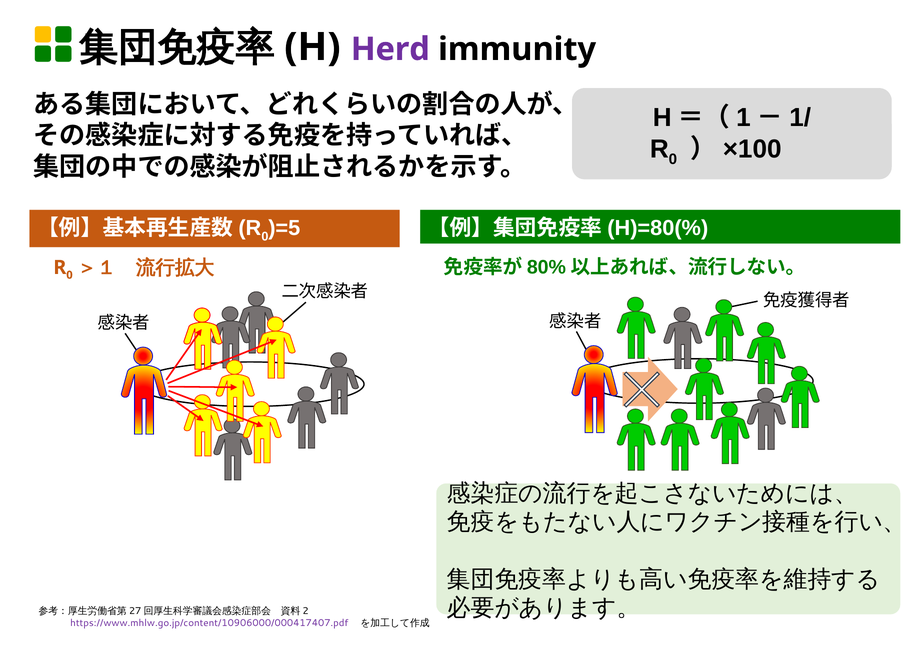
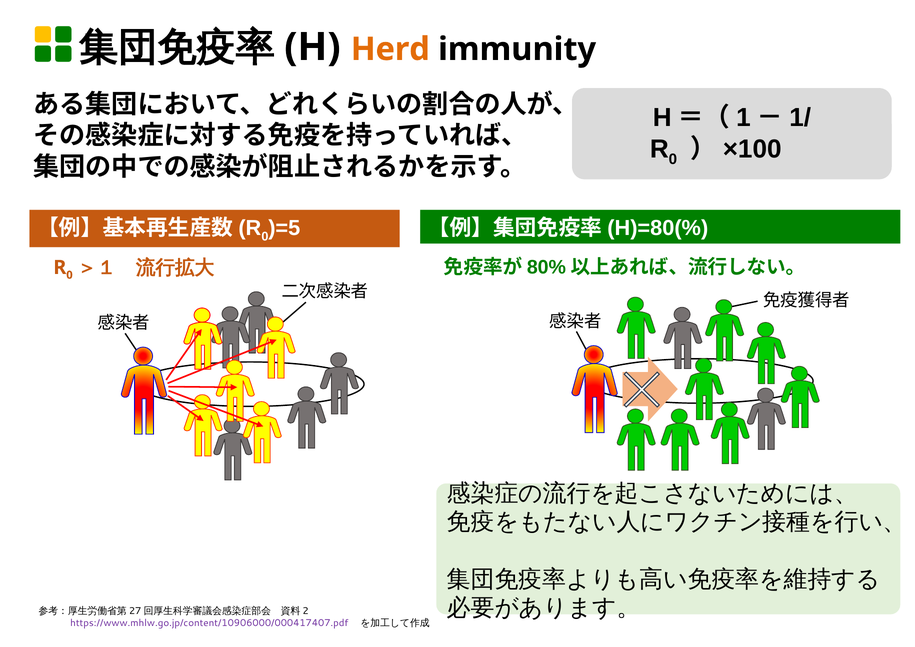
Herd colour: purple -> orange
